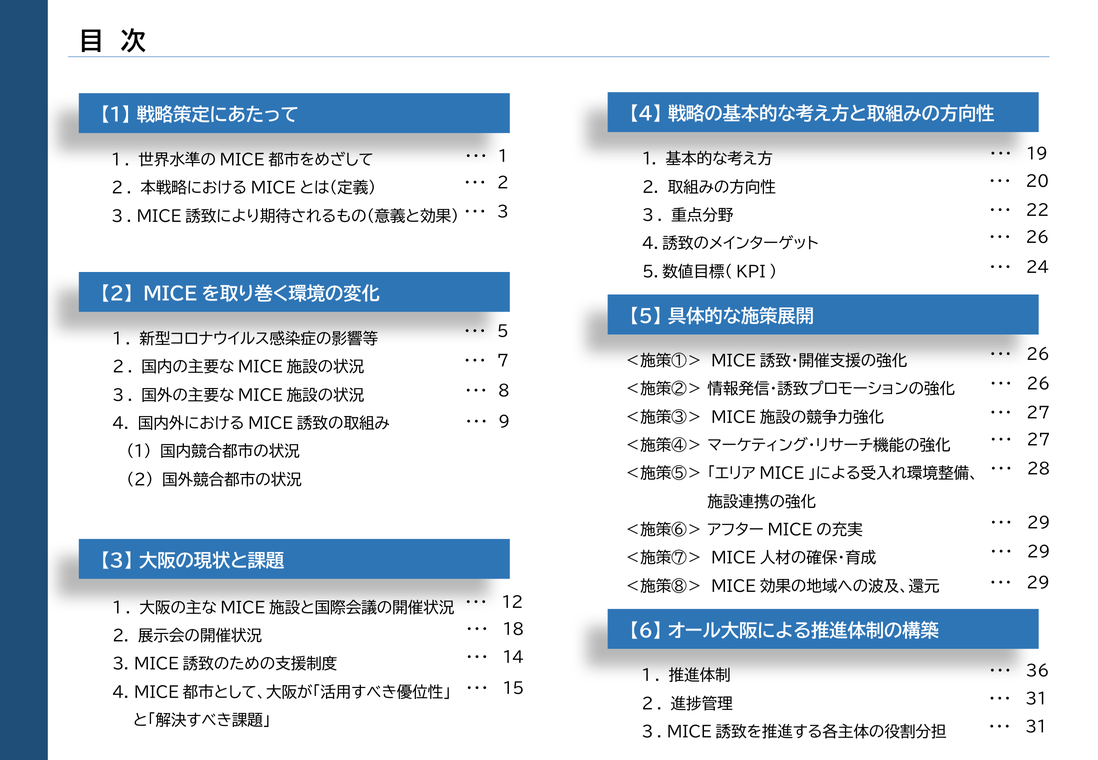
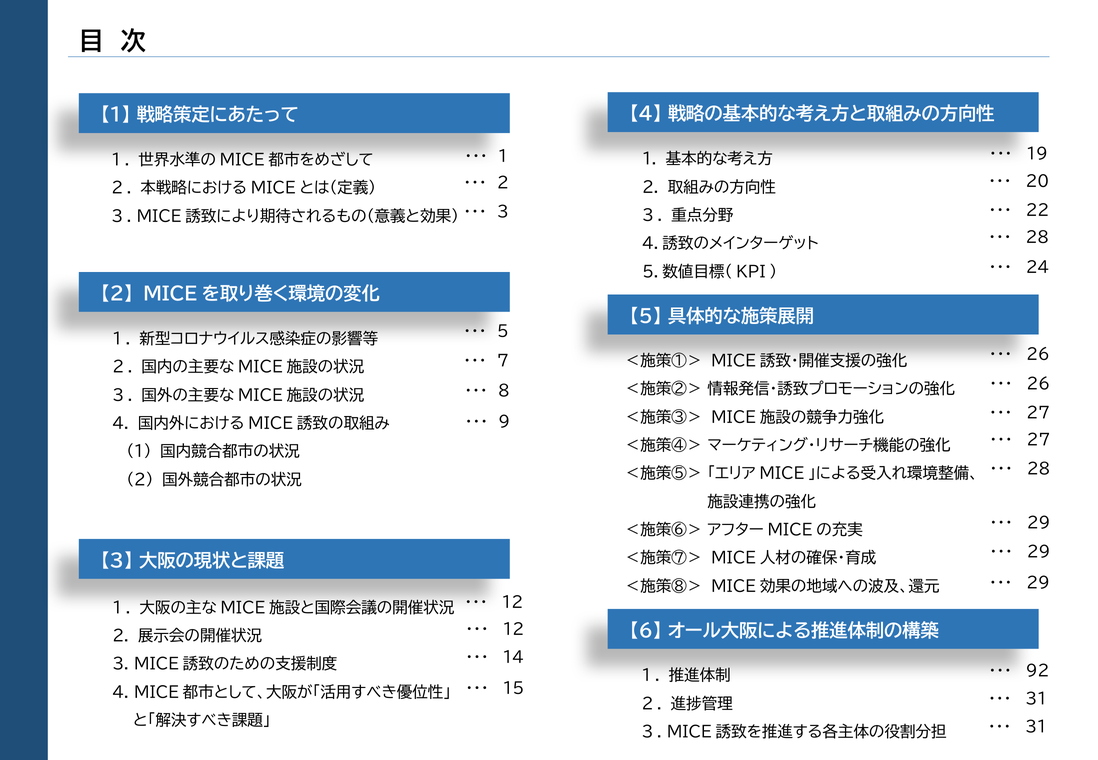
26 at (1037, 238): 26 -> 28
18 at (513, 630): 18 -> 12
36: 36 -> 92
